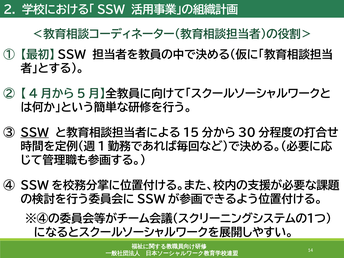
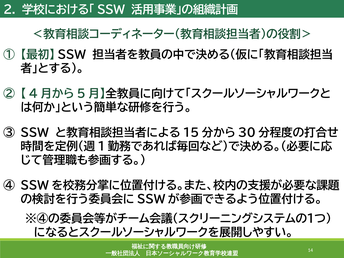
SSW underline: present -> none
